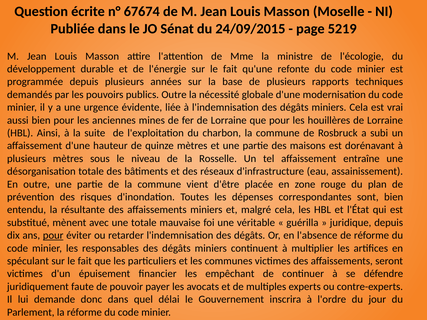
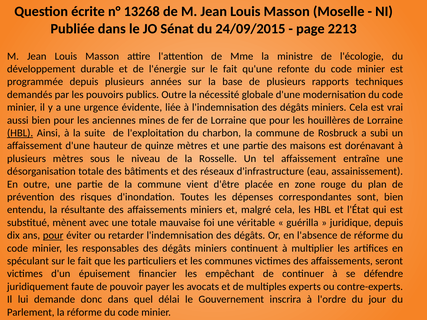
67674: 67674 -> 13268
5219: 5219 -> 2213
HBL at (20, 133) underline: none -> present
